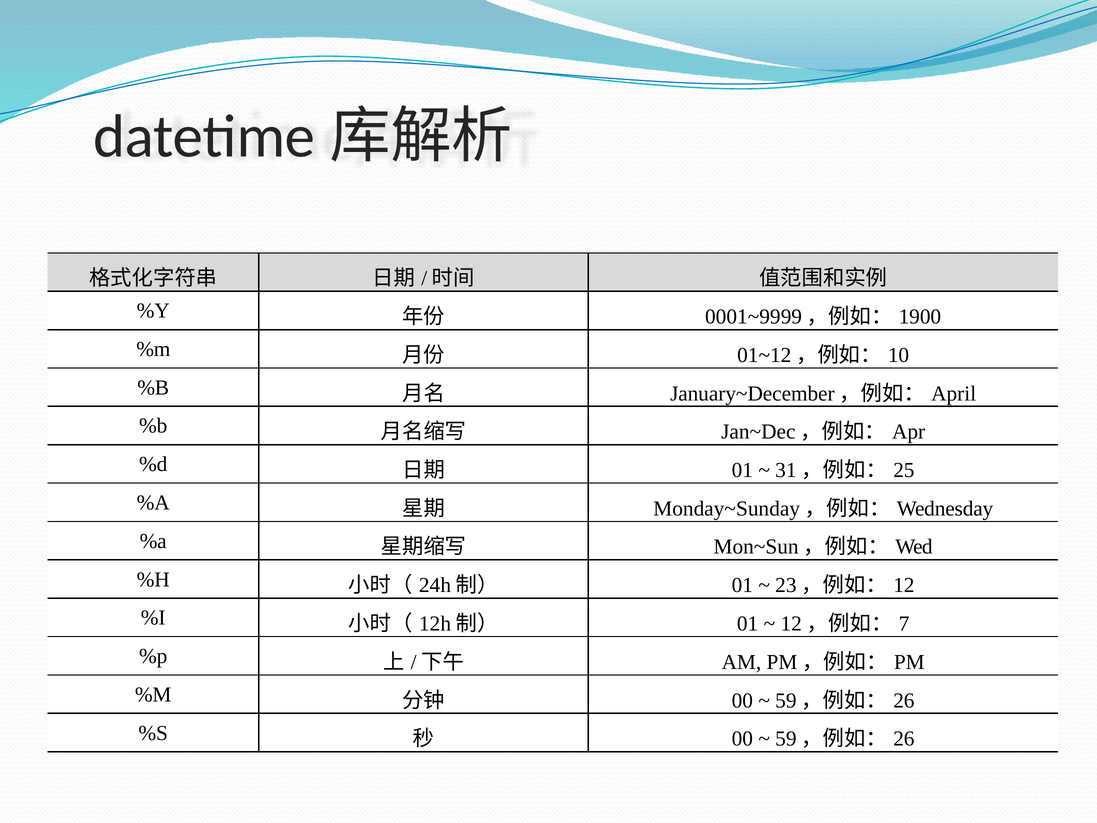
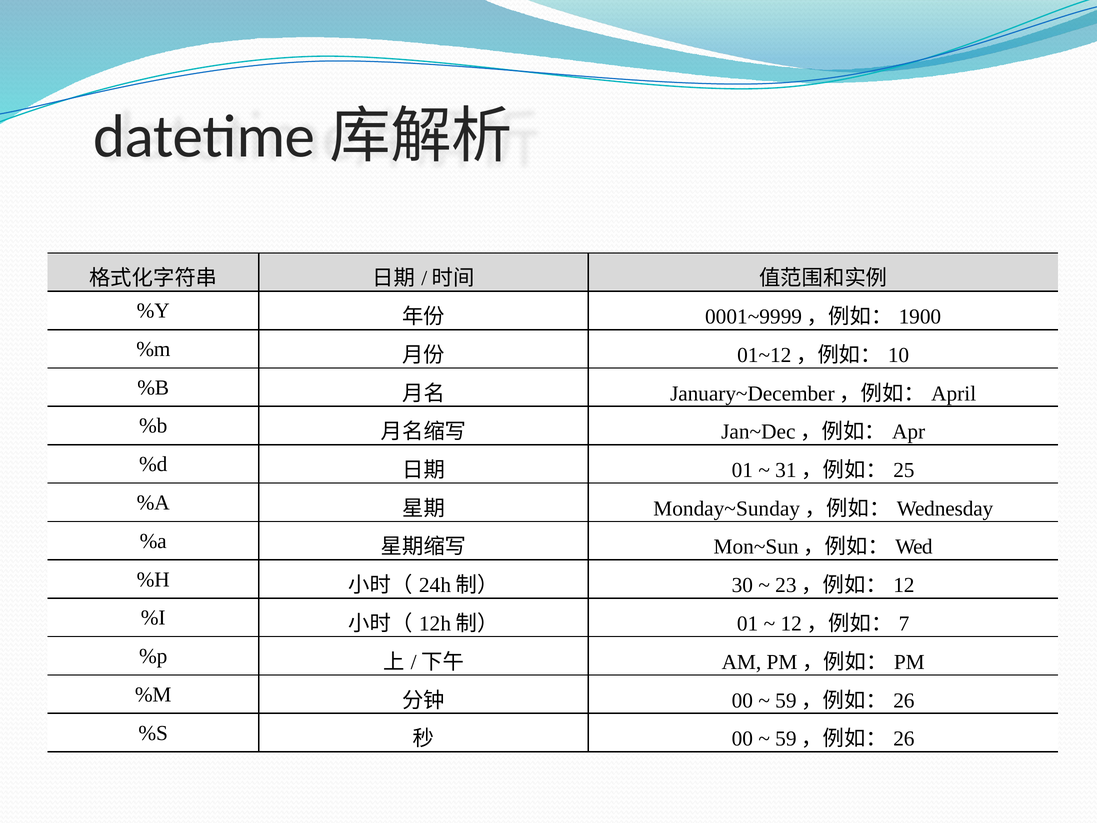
01 at (742, 585): 01 -> 30
